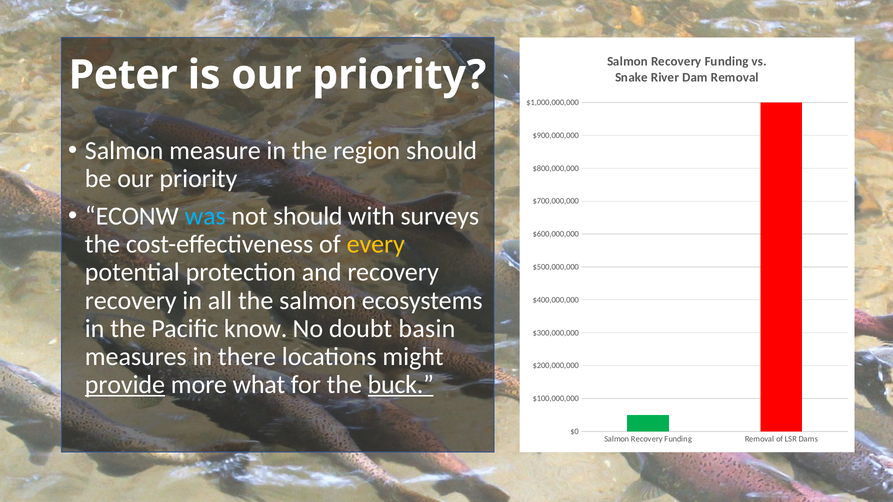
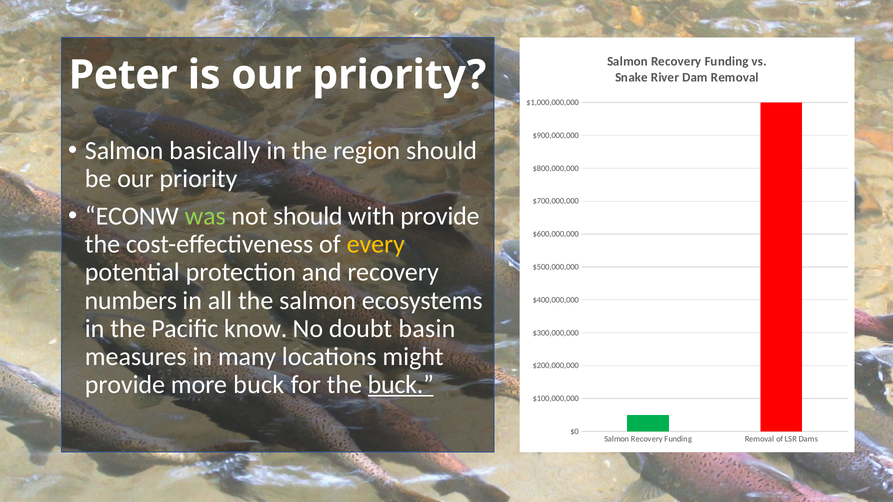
measure: measure -> basically
was colour: light blue -> light green
with surveys: surveys -> provide
recovery at (131, 301): recovery -> numbers
there: there -> many
provide at (125, 385) underline: present -> none
more what: what -> buck
